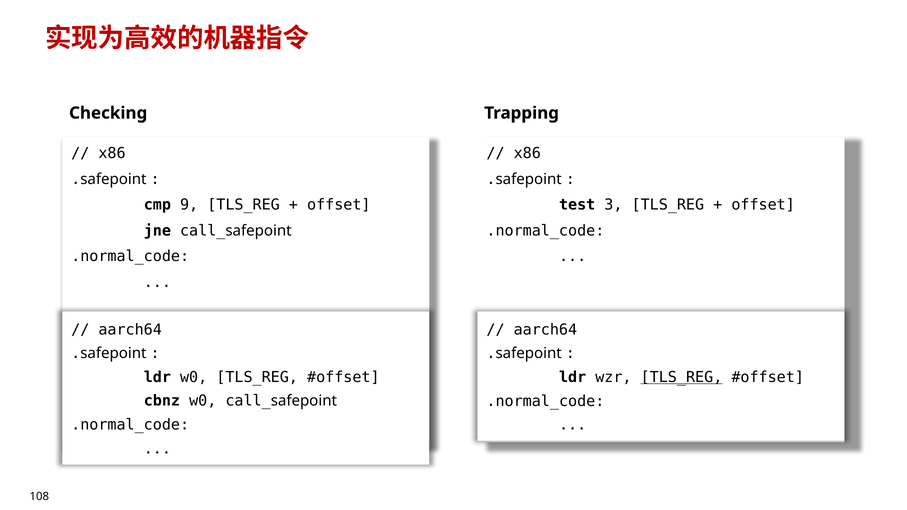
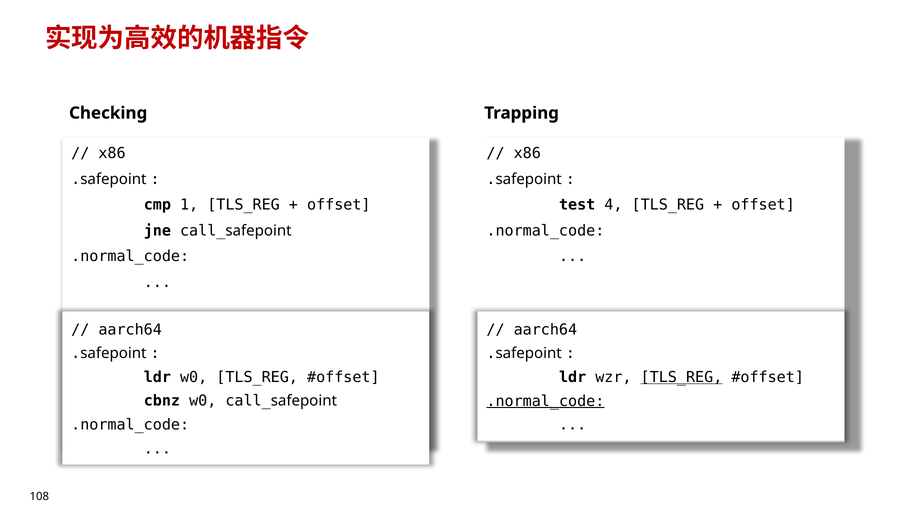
9: 9 -> 1
3: 3 -> 4
.normal_code at (545, 401) underline: none -> present
